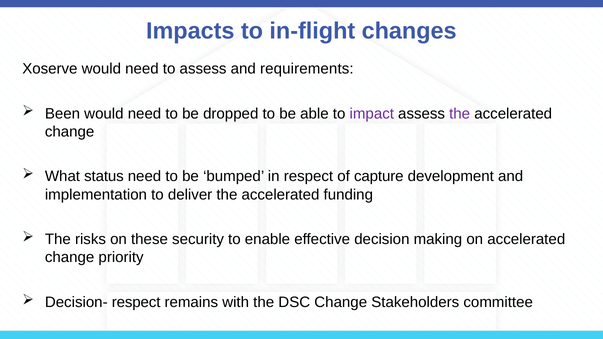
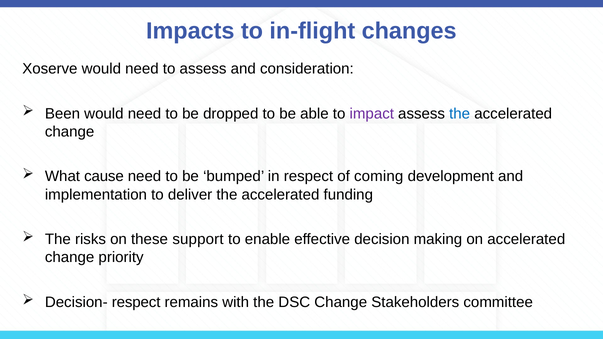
requirements: requirements -> consideration
the at (460, 114) colour: purple -> blue
status: status -> cause
capture: capture -> coming
security: security -> support
